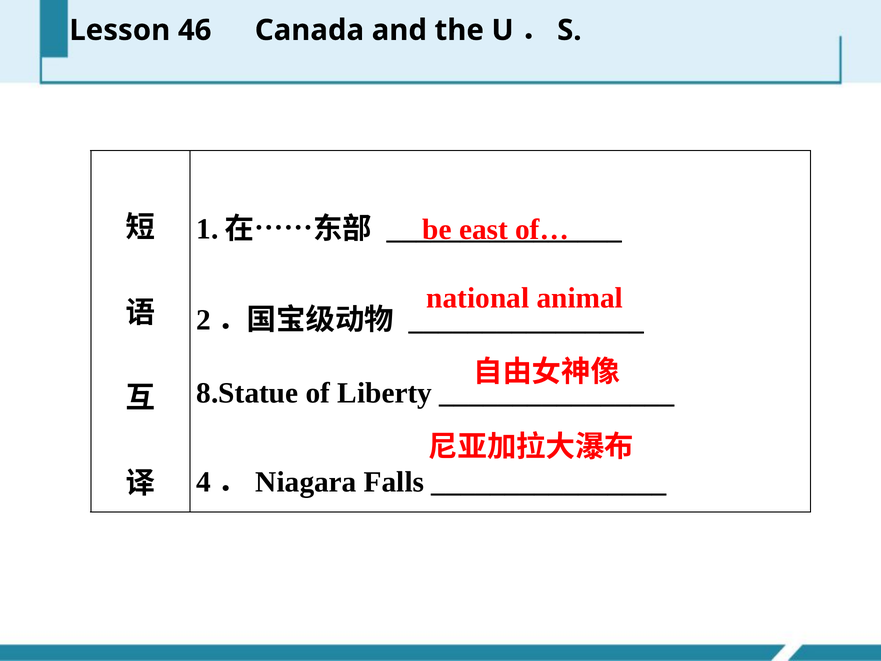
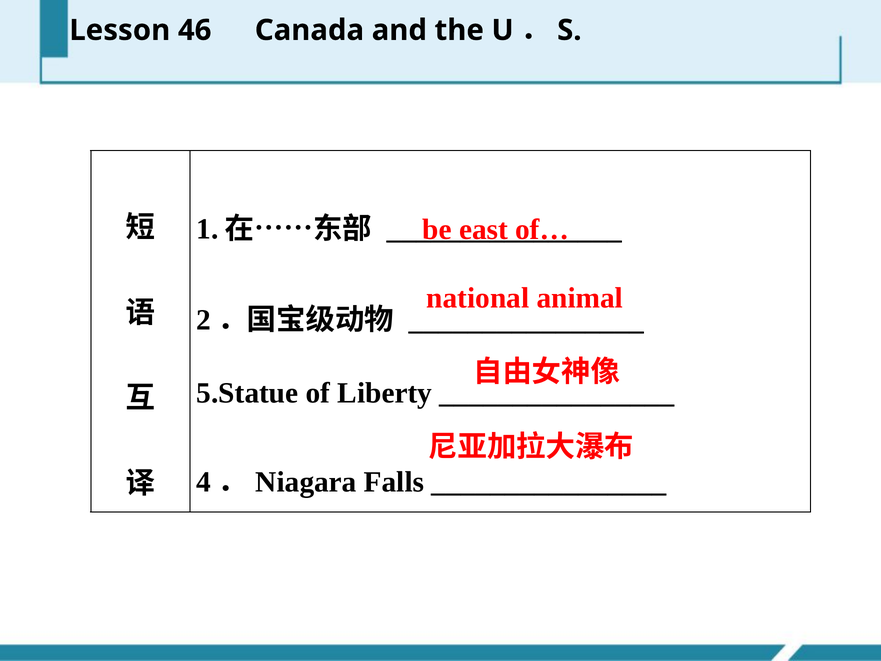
8.Statue: 8.Statue -> 5.Statue
